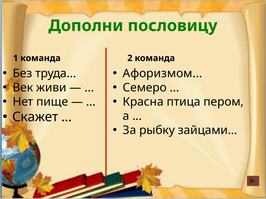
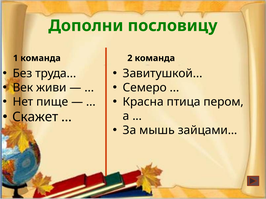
Афоризмом: Афоризмом -> Завитушкой
рыбку: рыбку -> мышь
